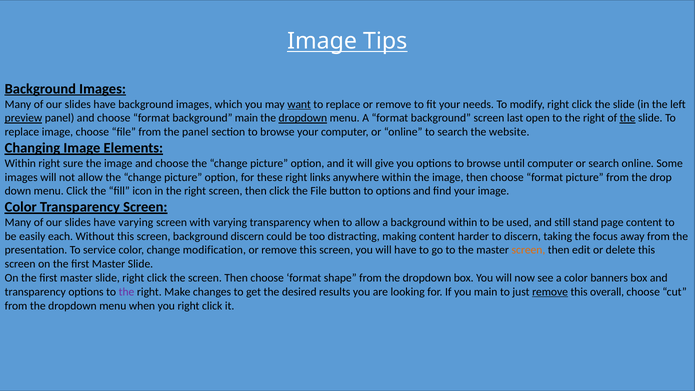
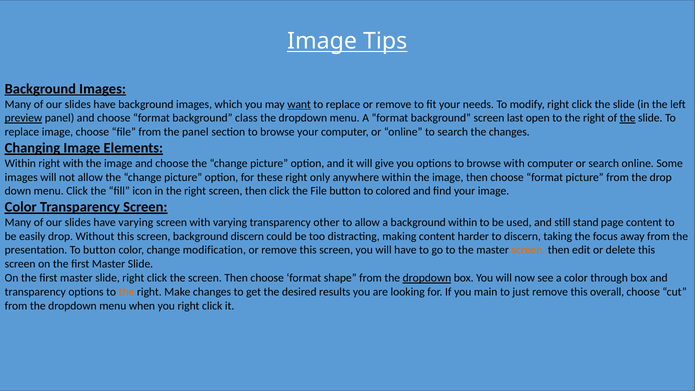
background main: main -> class
dropdown at (303, 118) underline: present -> none
the website: website -> changes
right sure: sure -> with
browse until: until -> with
links: links -> only
to options: options -> colored
transparency when: when -> other
easily each: each -> drop
To service: service -> button
dropdown at (427, 278) underline: none -> present
banners: banners -> through
the at (126, 292) colour: purple -> orange
remove at (550, 292) underline: present -> none
